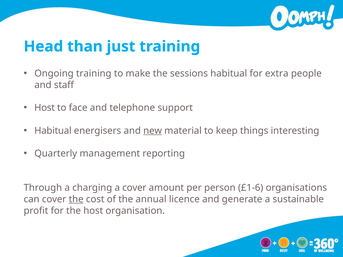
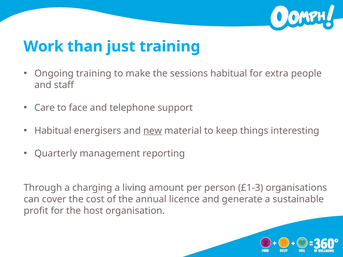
Head: Head -> Work
Host at (45, 108): Host -> Care
a cover: cover -> living
£1-6: £1-6 -> £1-3
the at (76, 199) underline: present -> none
